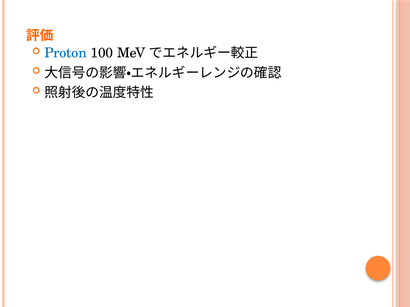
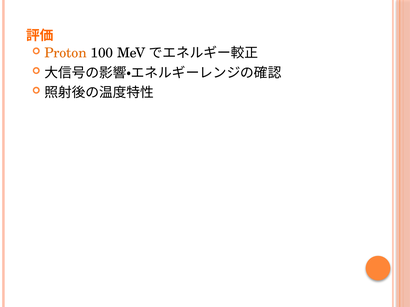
Proton colour: blue -> orange
